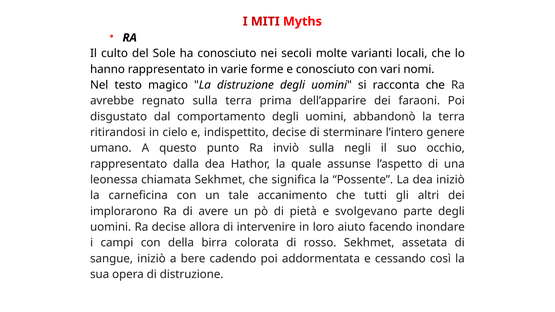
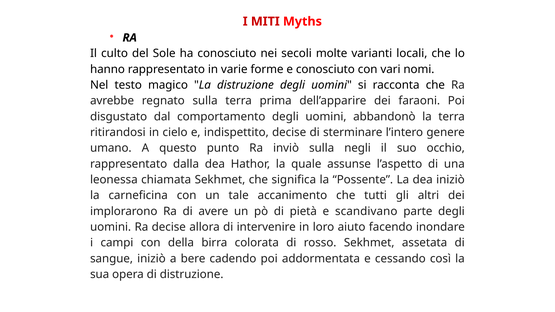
svolgevano: svolgevano -> scandivano
